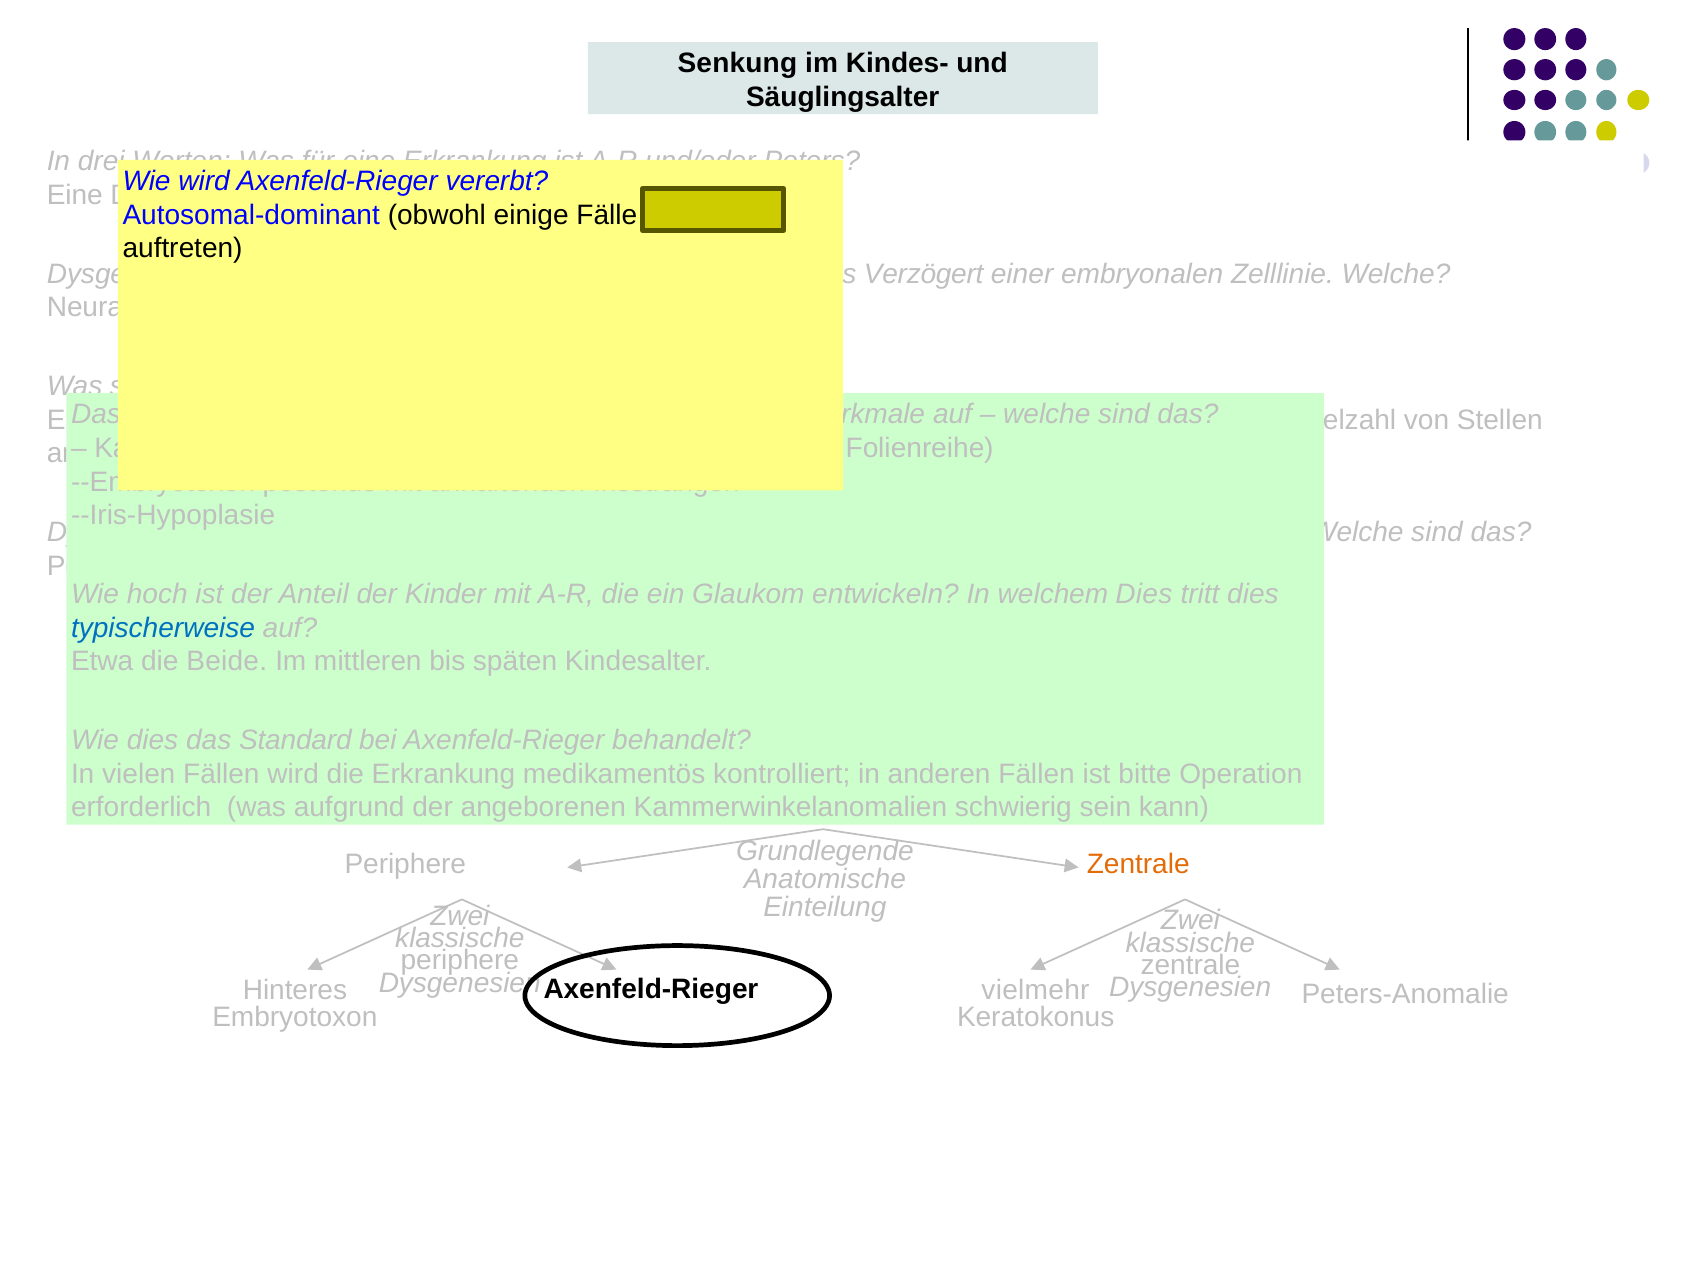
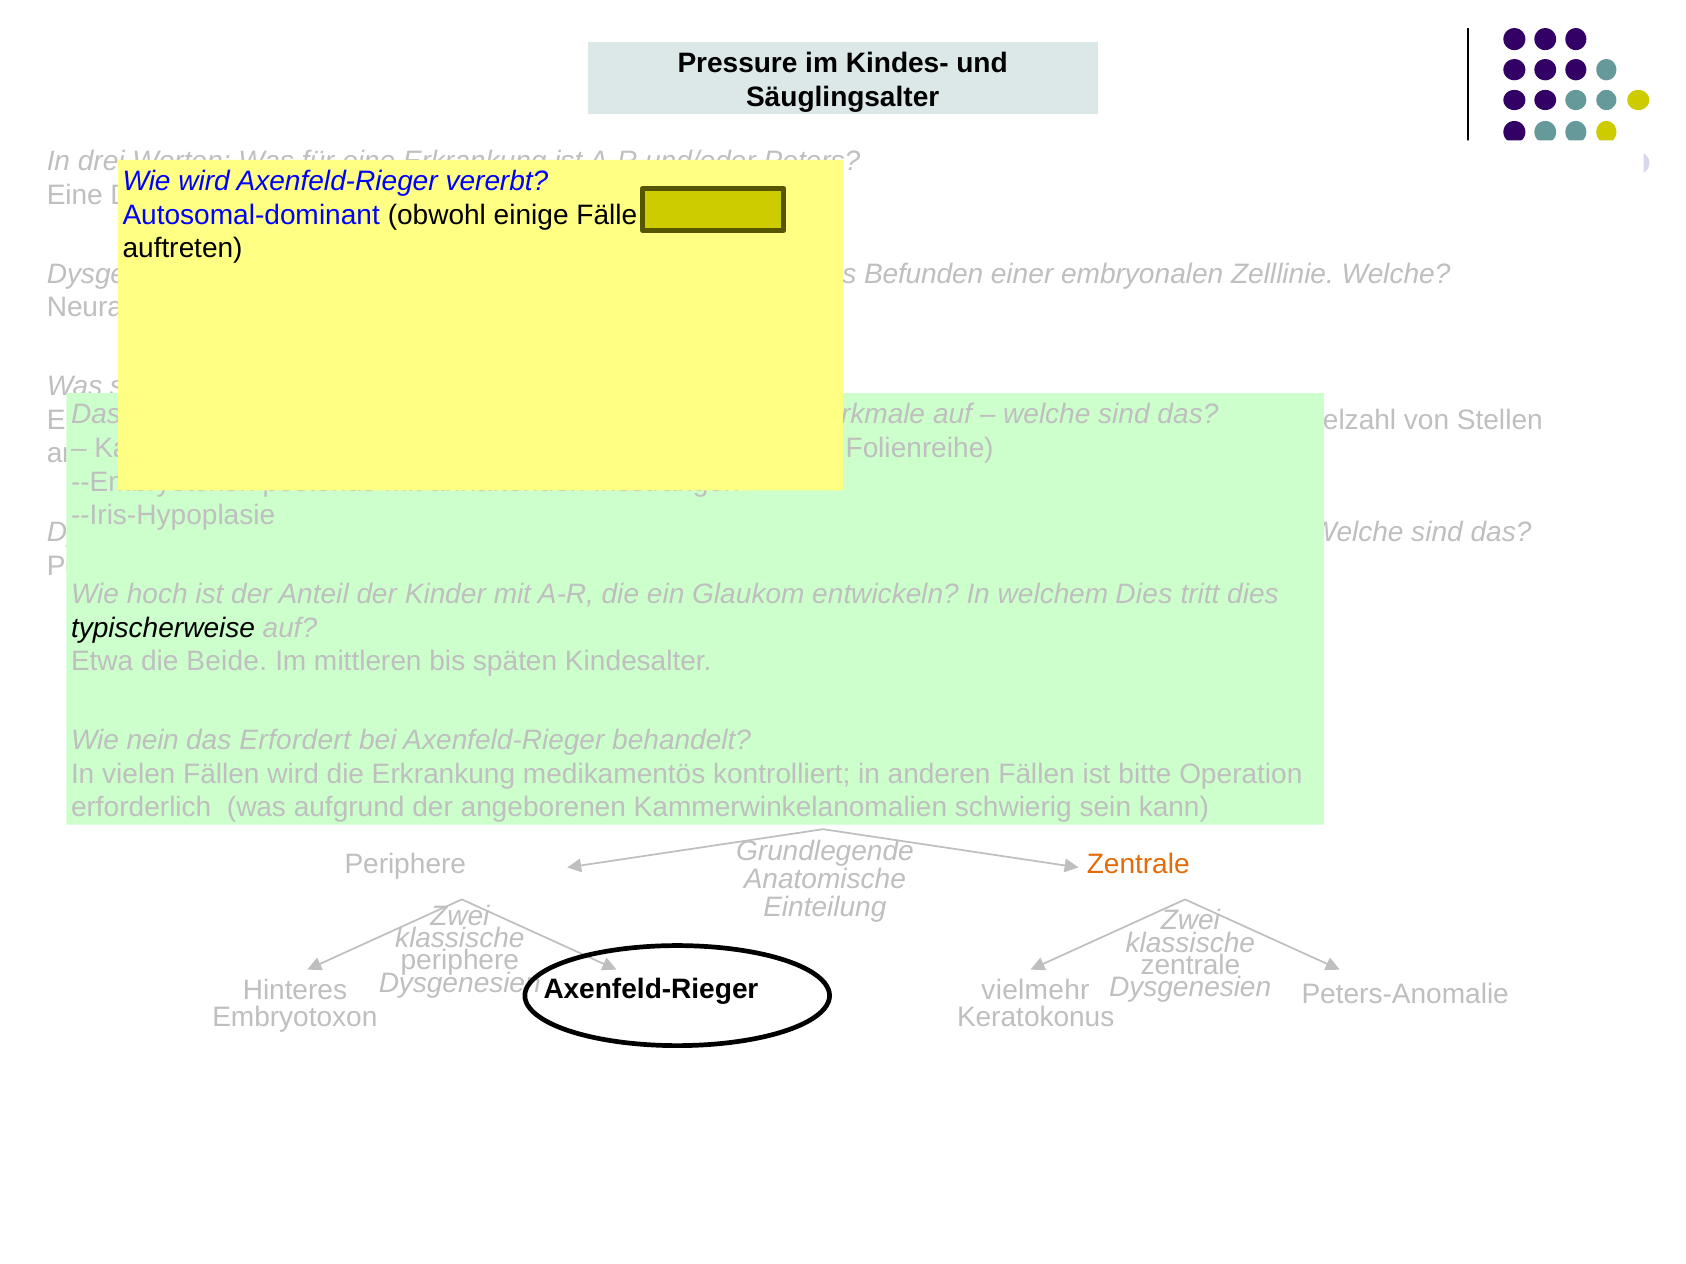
Senkung: Senkung -> Pressure
Verzögert: Verzögert -> Befunden
typischerweise colour: blue -> black
Wie dies: dies -> nein
Standard: Standard -> Erfordert
